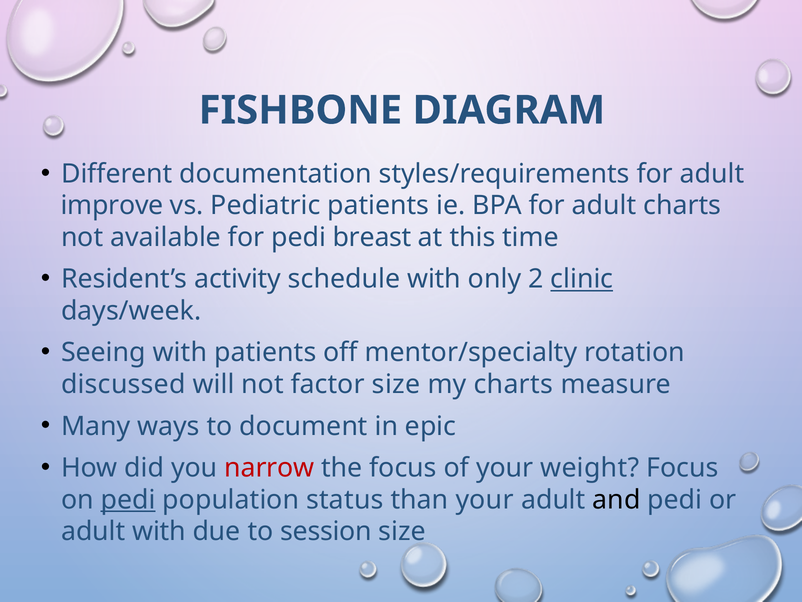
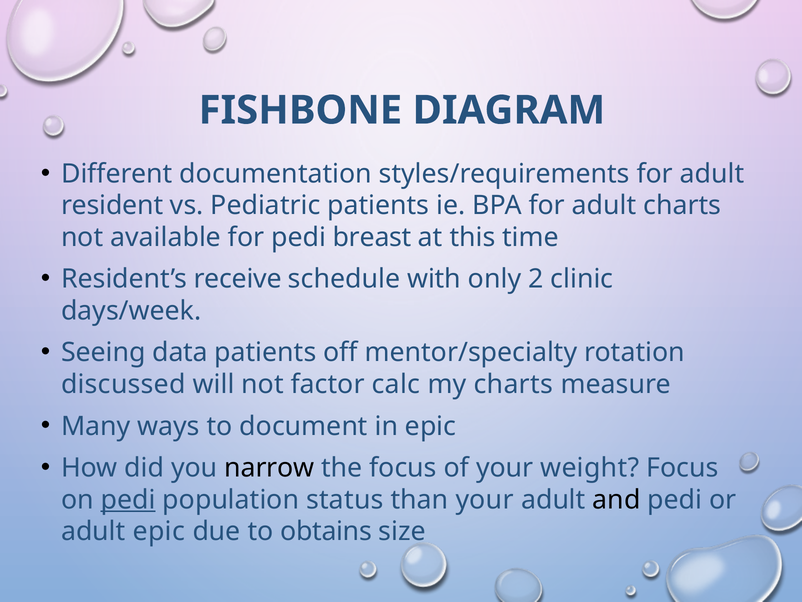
improve: improve -> resident
activity: activity -> receive
clinic underline: present -> none
Seeing with: with -> data
factor size: size -> calc
narrow colour: red -> black
adult with: with -> epic
session: session -> obtains
